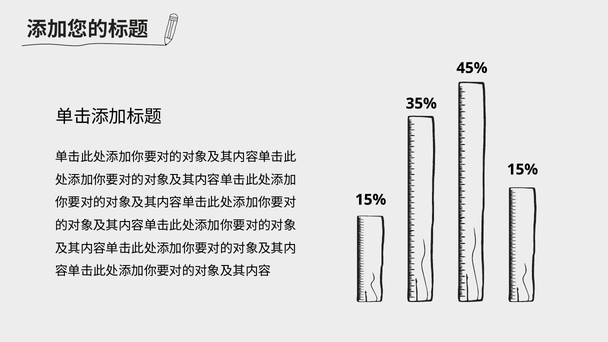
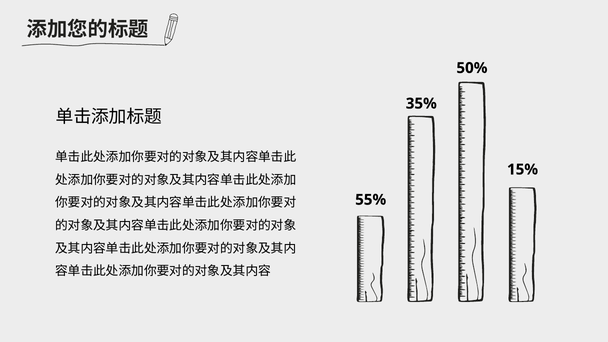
45%: 45% -> 50%
15% at (371, 200): 15% -> 55%
